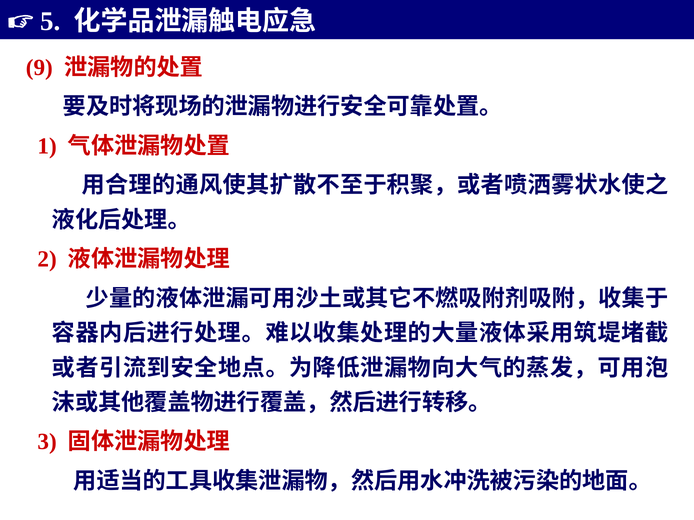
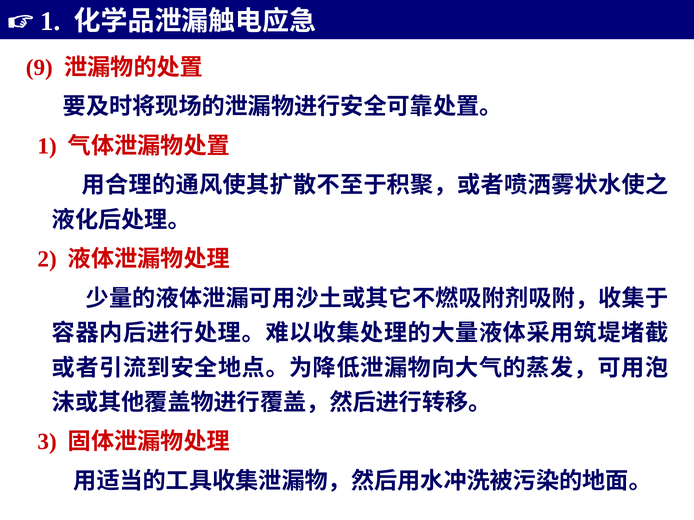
5 at (50, 21): 5 -> 1
